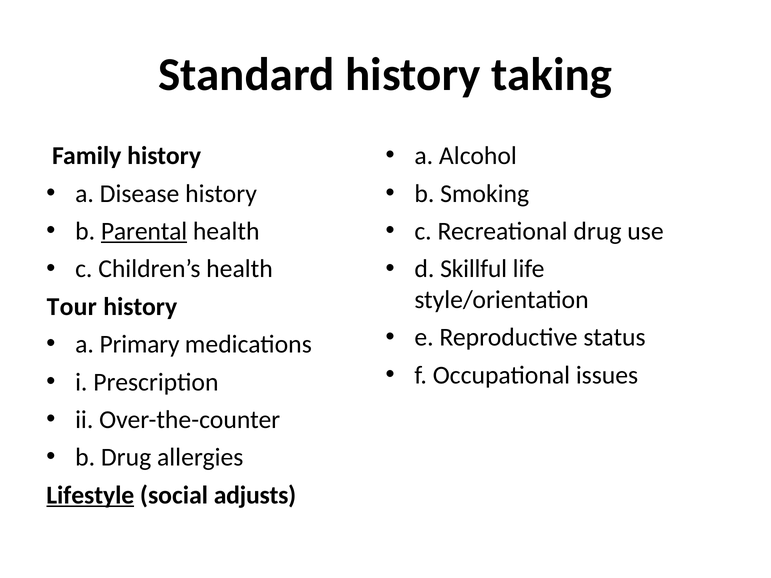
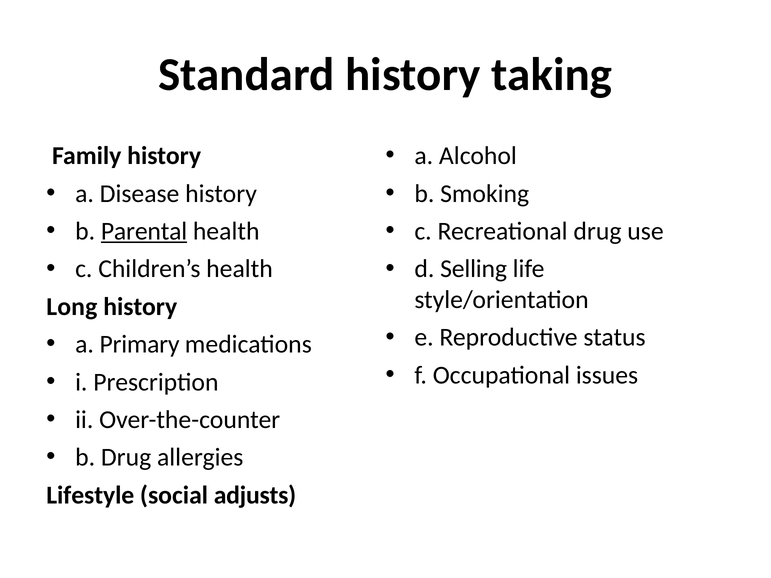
Skillful: Skillful -> Selling
Tour: Tour -> Long
Lifestyle underline: present -> none
